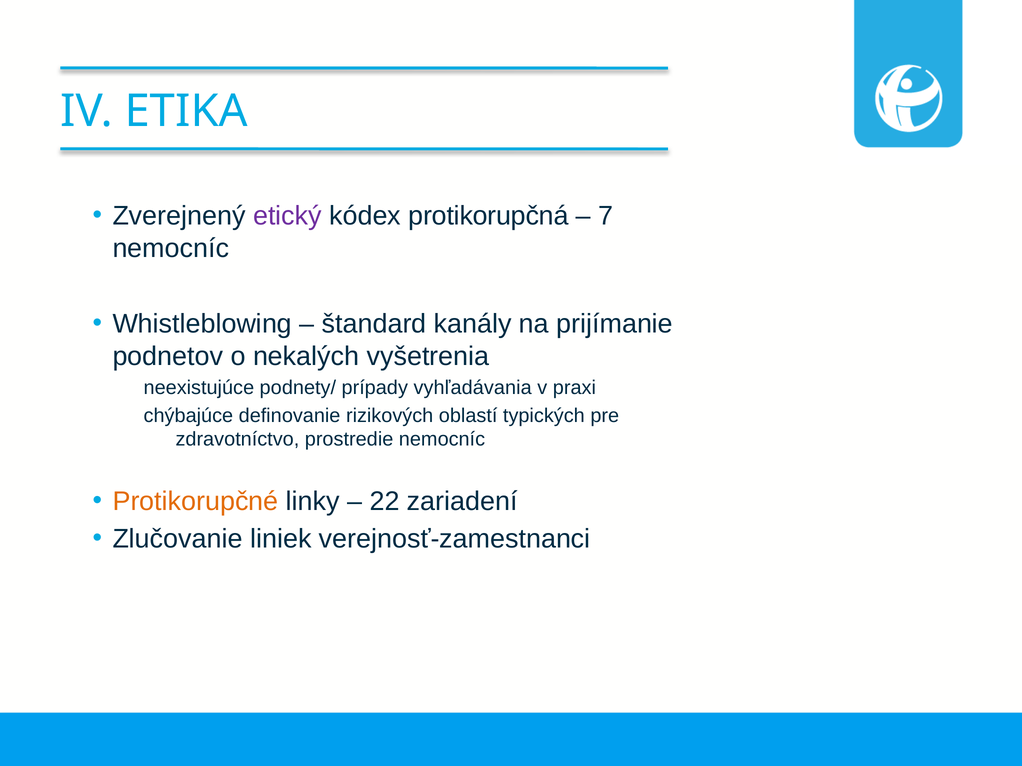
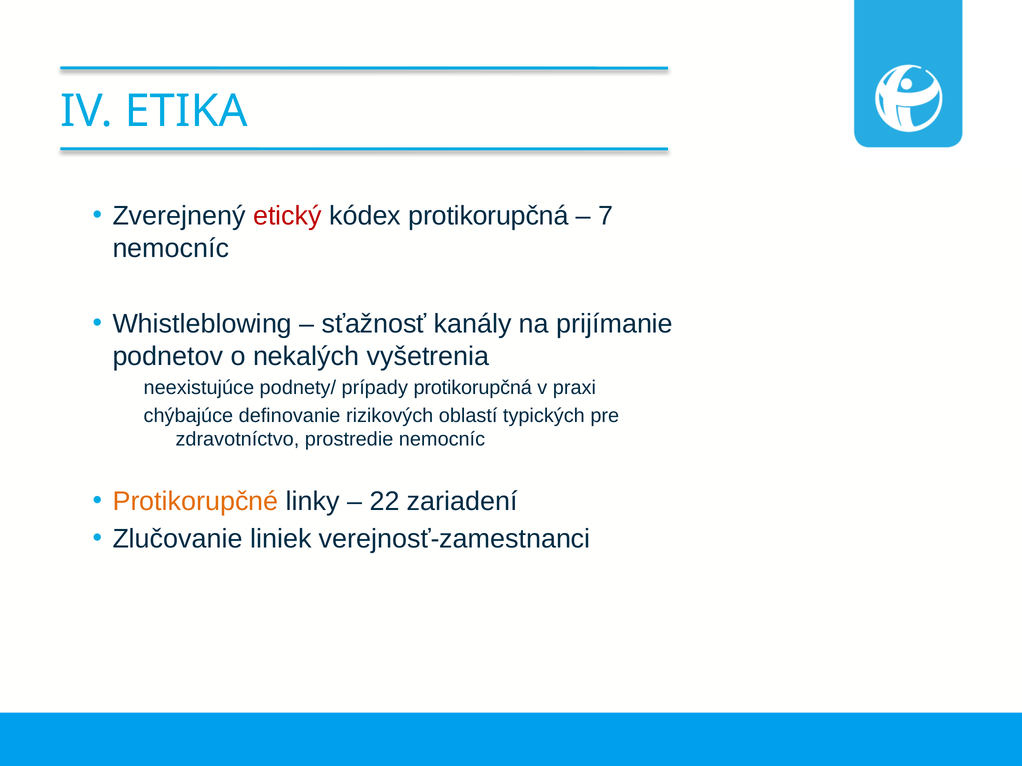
etický colour: purple -> red
štandard: štandard -> sťažnosť
prípady vyhľadávania: vyhľadávania -> protikorupčná
